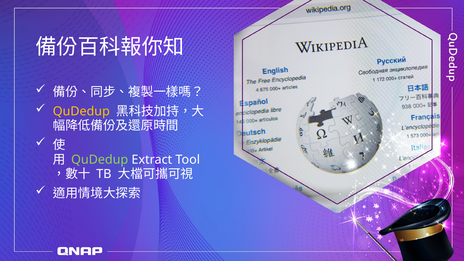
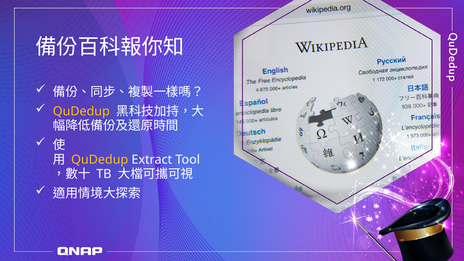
QuDedup at (100, 160) colour: light green -> yellow
